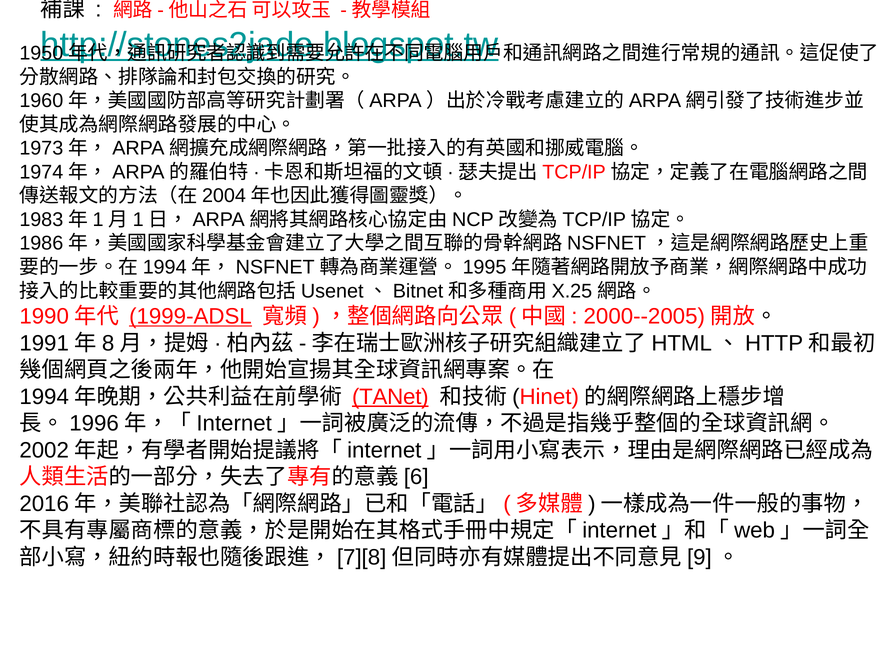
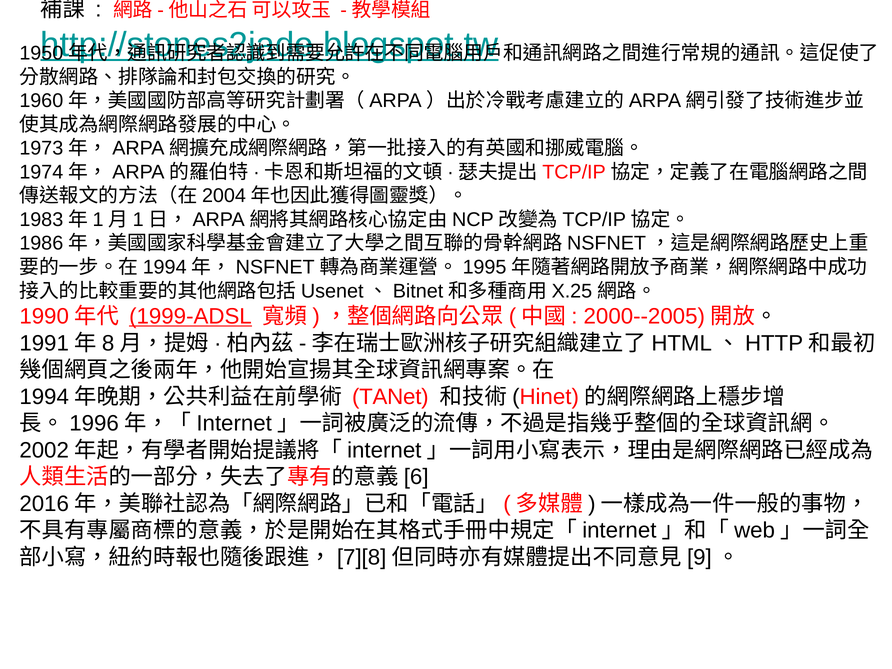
TANet underline: present -> none
